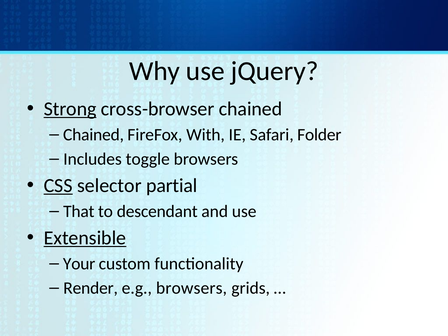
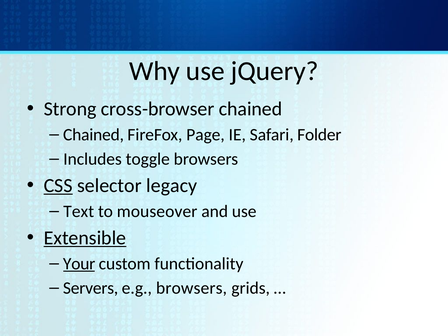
Strong underline: present -> none
With: With -> Page
partial: partial -> legacy
That: That -> Text
descendant: descendant -> mouseover
Your underline: none -> present
Render: Render -> Servers
